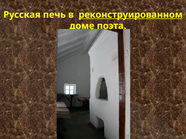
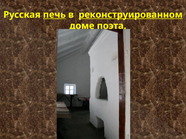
печь underline: none -> present
